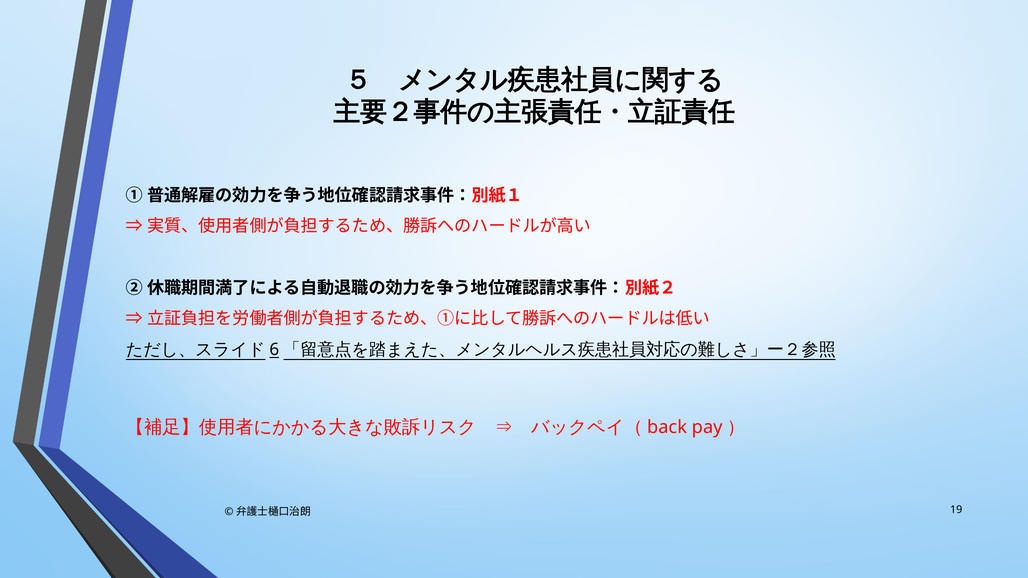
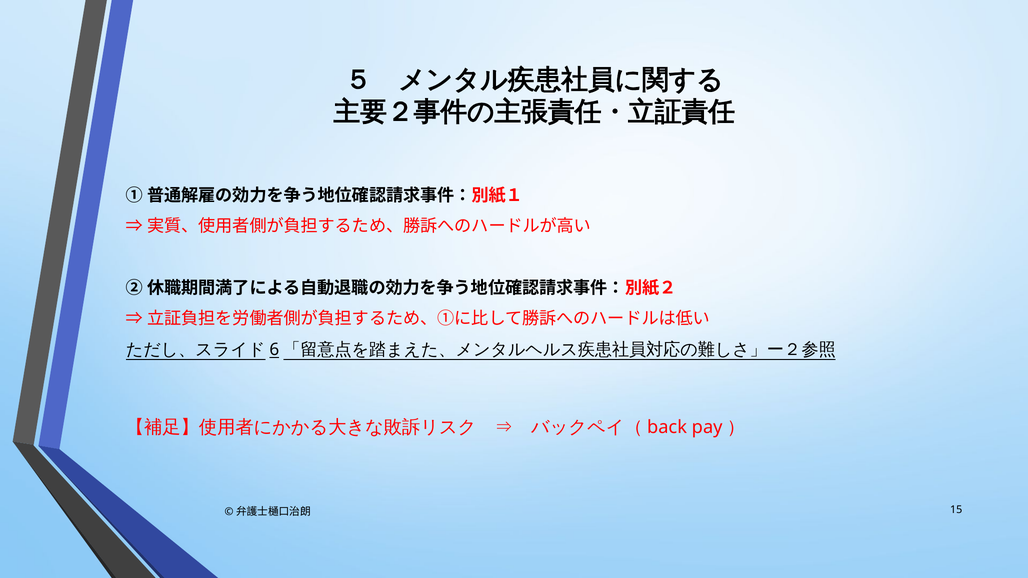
19: 19 -> 15
